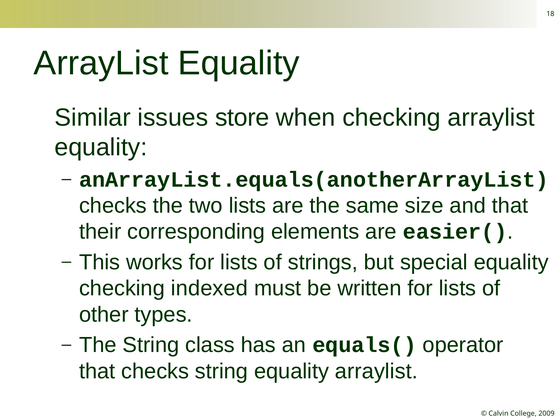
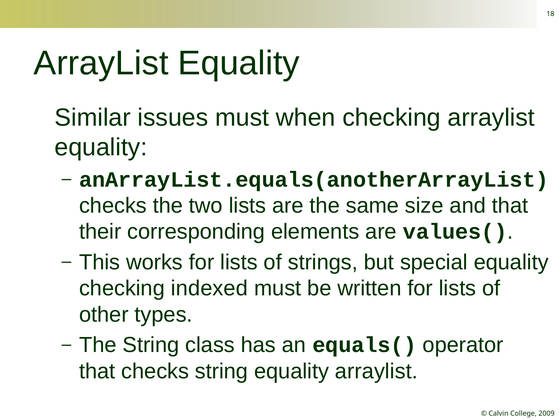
issues store: store -> must
easier(: easier( -> values(
